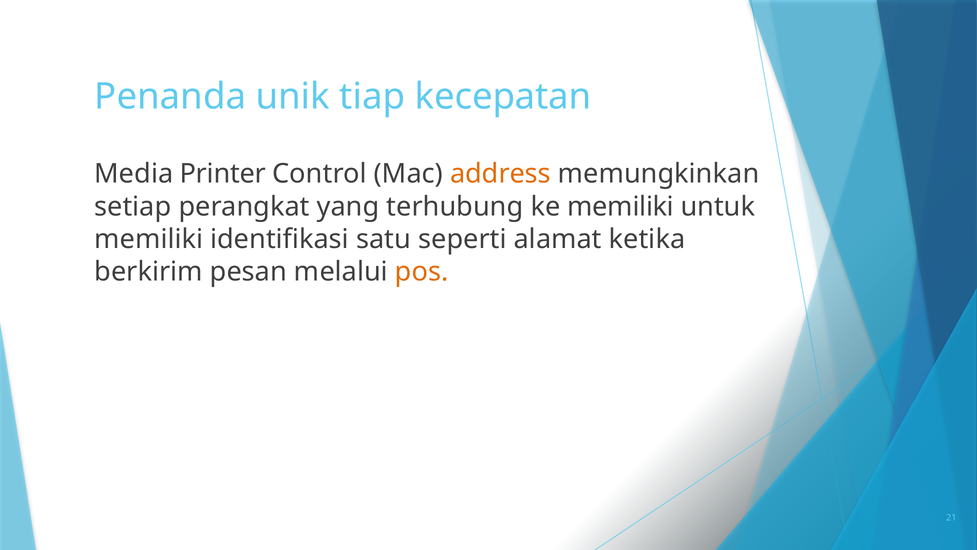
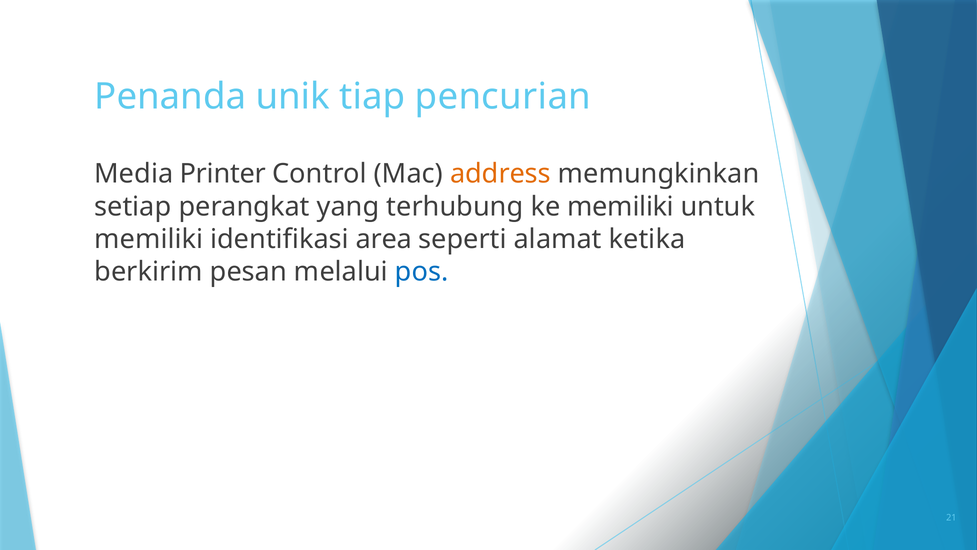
kecepatan: kecepatan -> pencurian
satu: satu -> area
pos colour: orange -> blue
